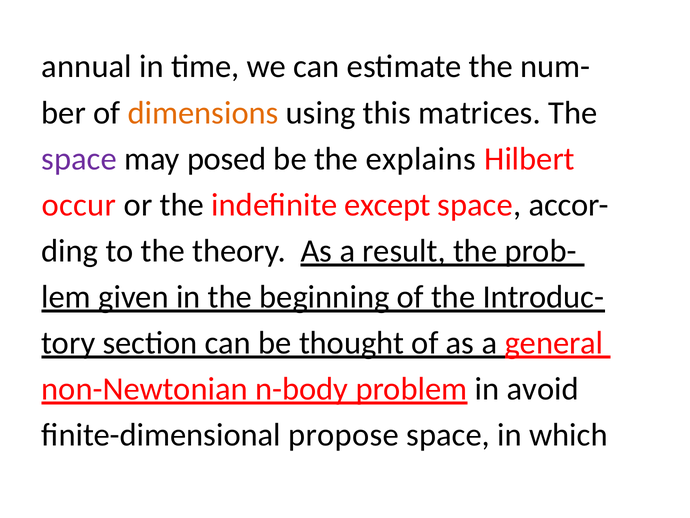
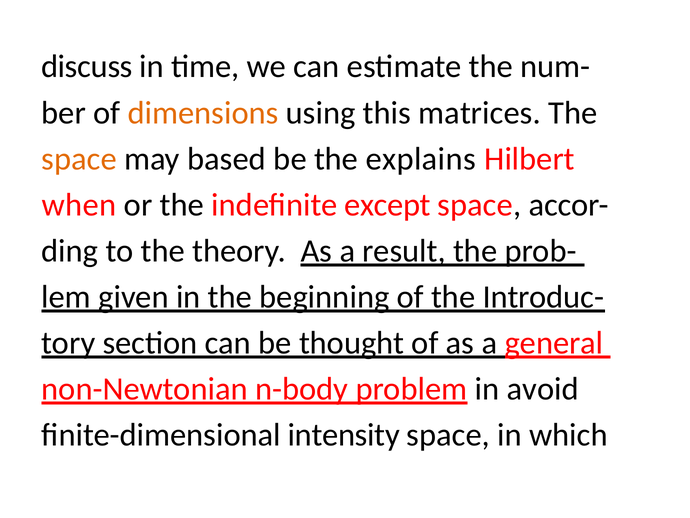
annual: annual -> discuss
space at (79, 159) colour: purple -> orange
posed: posed -> based
occur: occur -> when
propose: propose -> intensity
